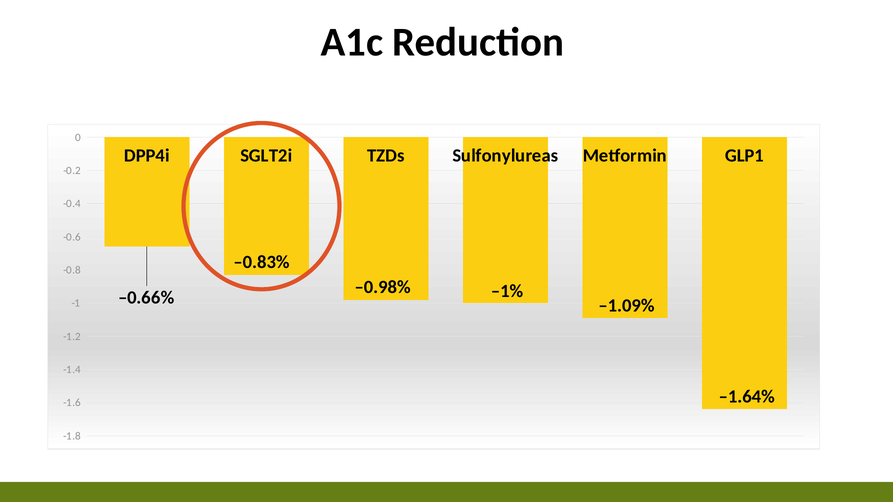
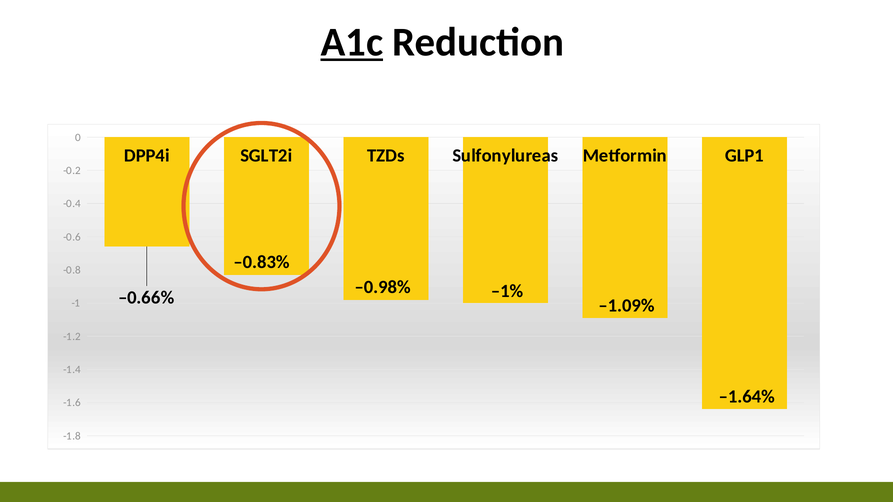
A1c underline: none -> present
